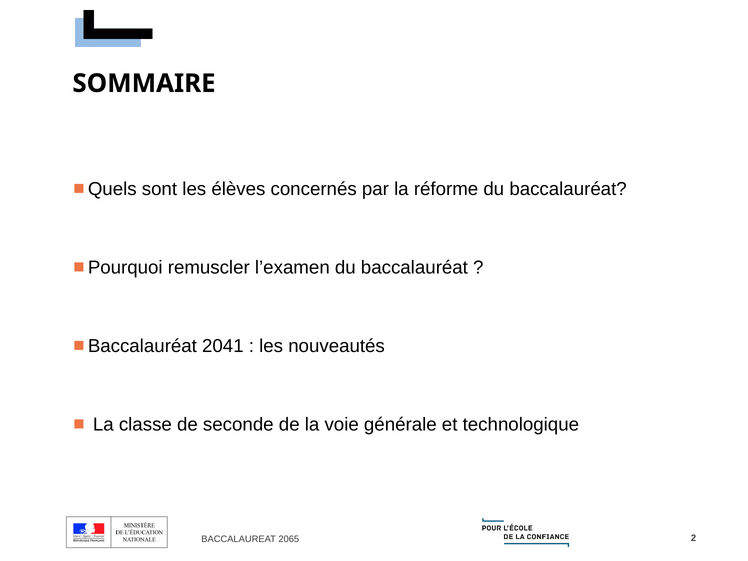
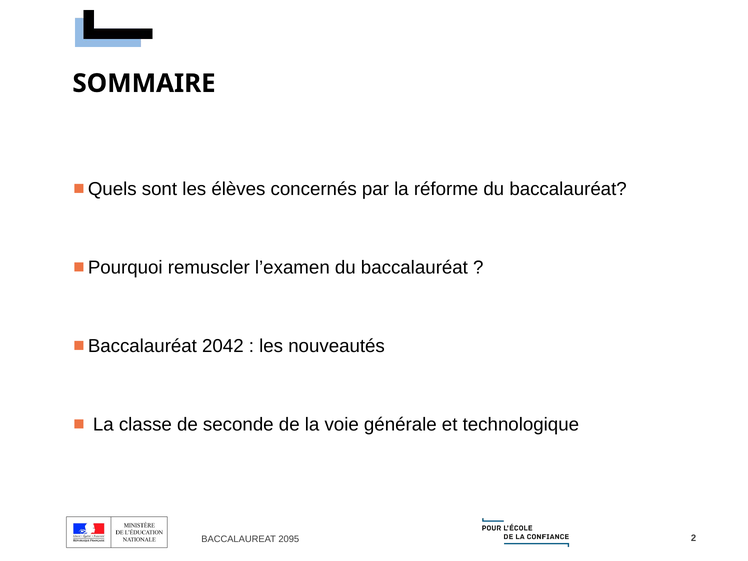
2041: 2041 -> 2042
2065: 2065 -> 2095
